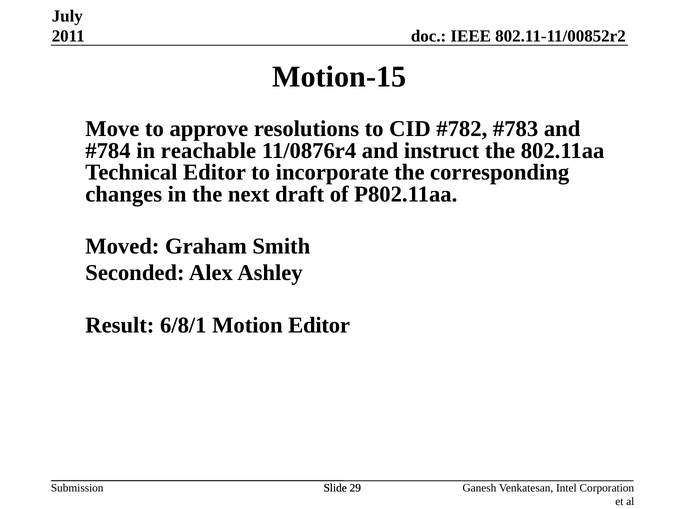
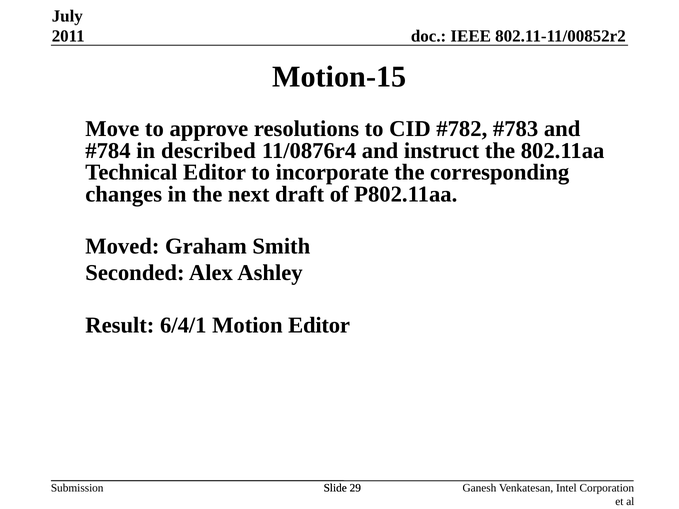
reachable: reachable -> described
6/8/1: 6/8/1 -> 6/4/1
